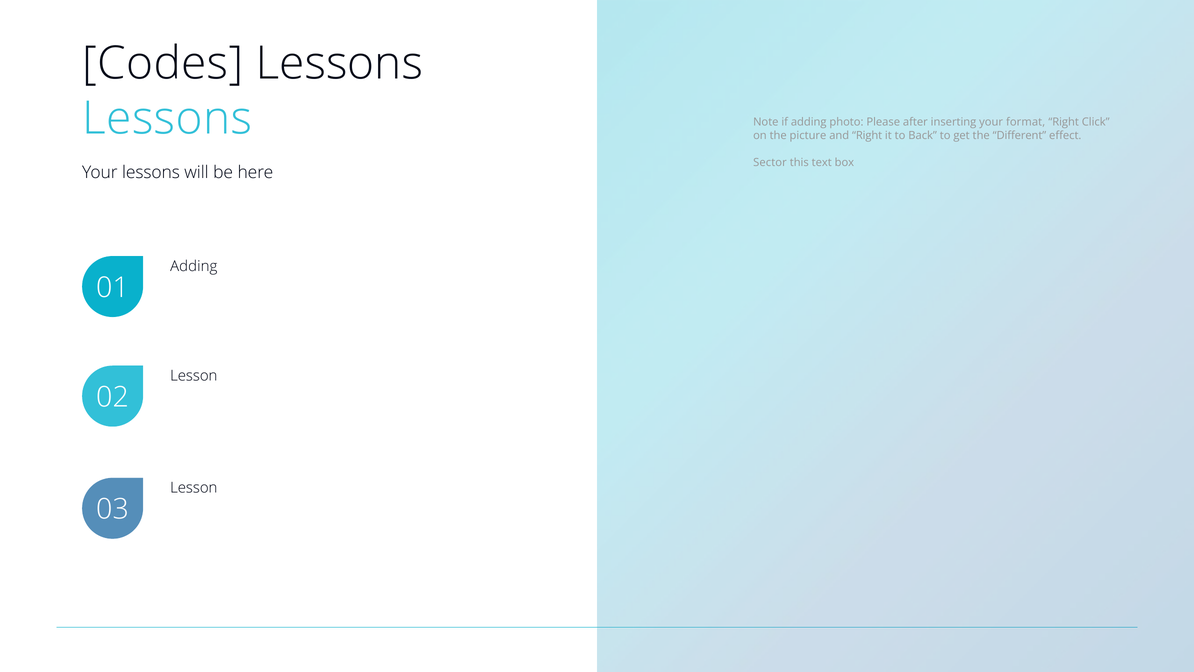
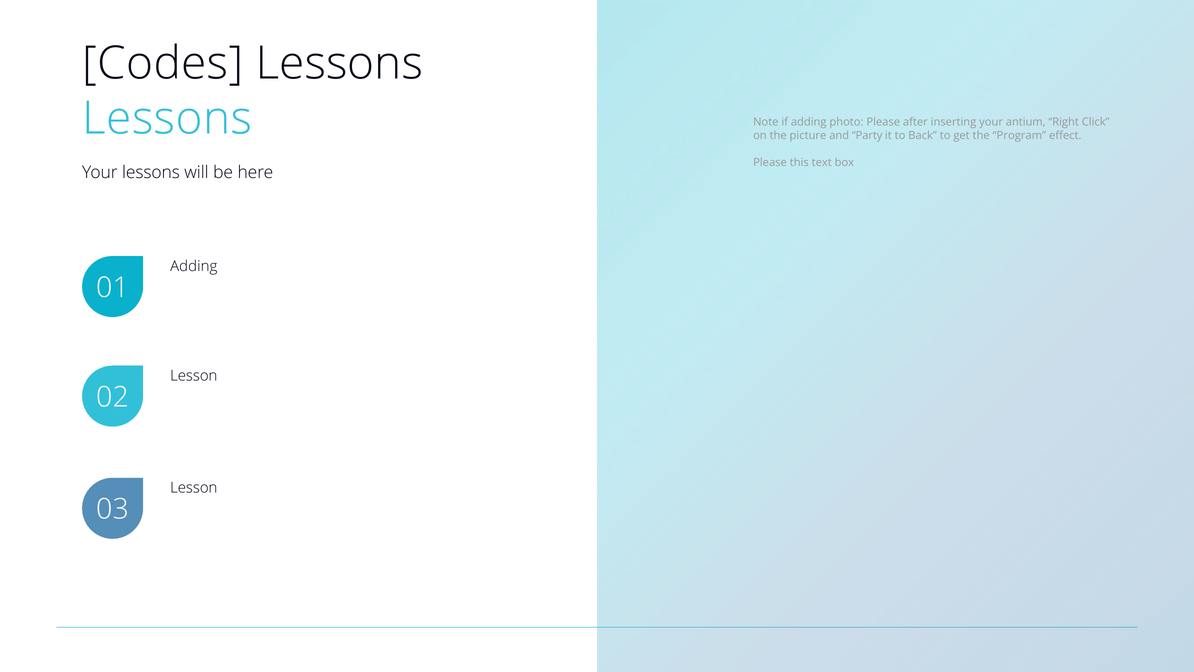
format: format -> antium
and Right: Right -> Party
Different: Different -> Program
Sector at (770, 162): Sector -> Please
